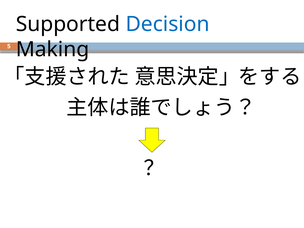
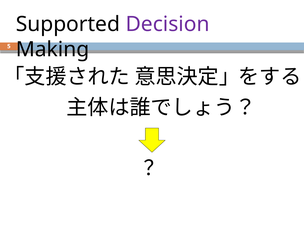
Decision colour: blue -> purple
